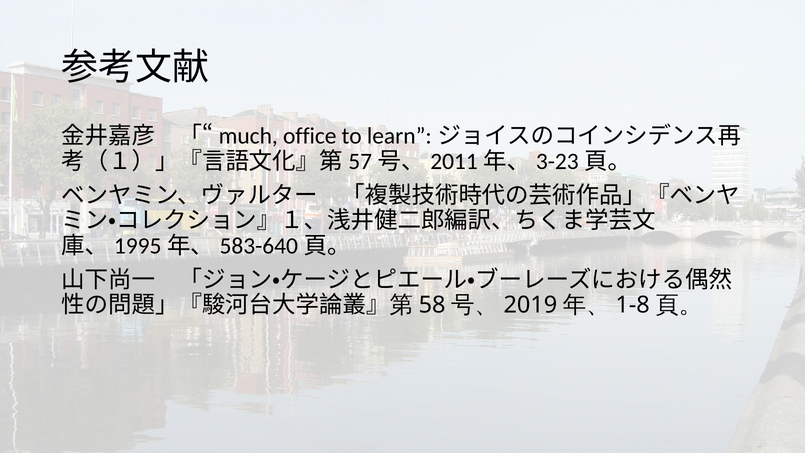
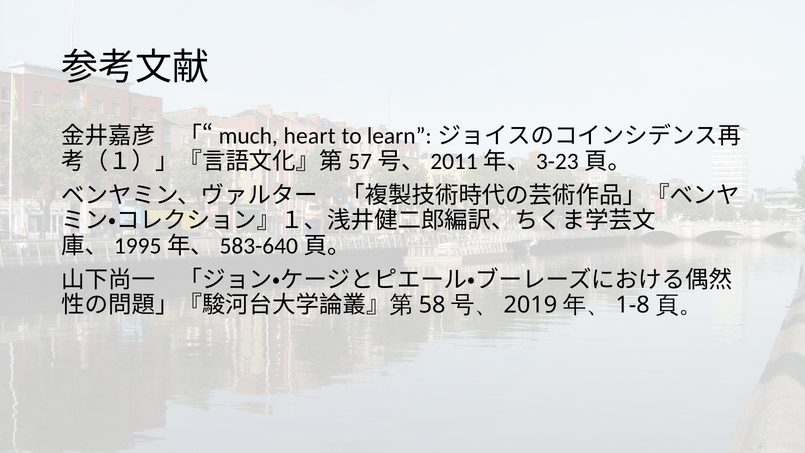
office: office -> heart
